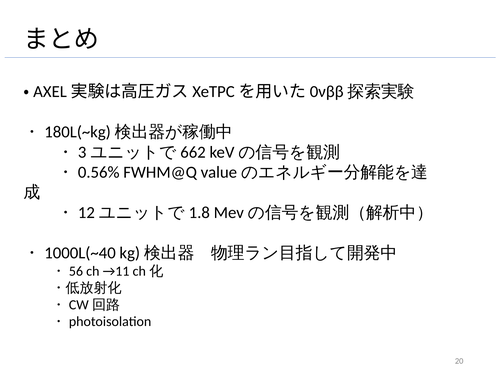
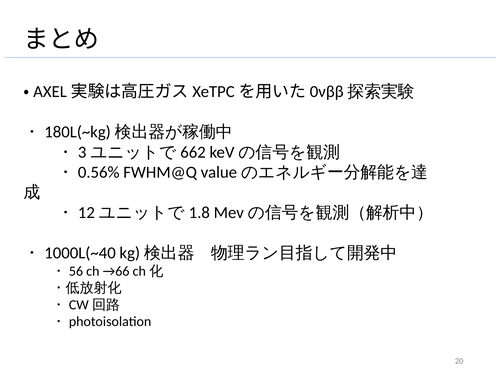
→11: →11 -> →66
